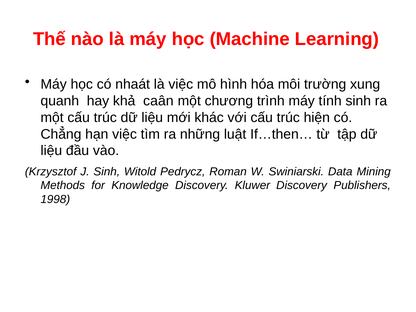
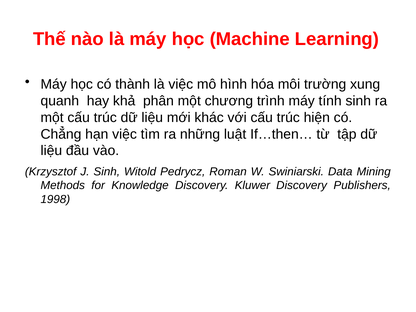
nhaát: nhaát -> thành
caân: caân -> phân
